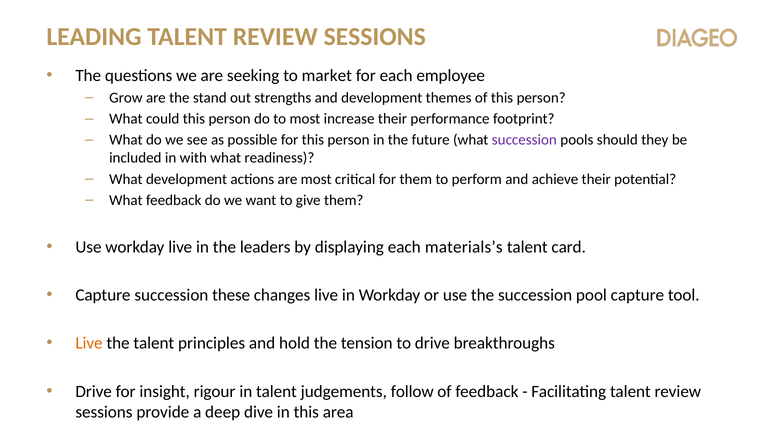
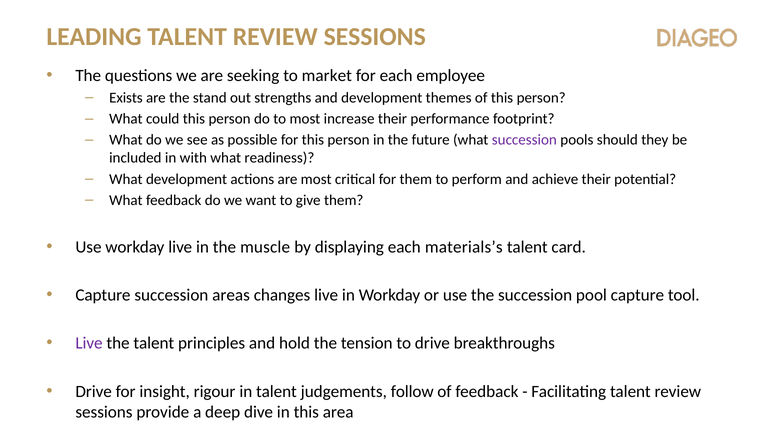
Grow: Grow -> Exists
leaders: leaders -> muscle
these: these -> areas
Live at (89, 343) colour: orange -> purple
